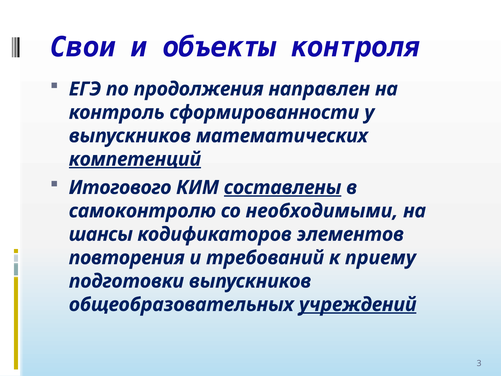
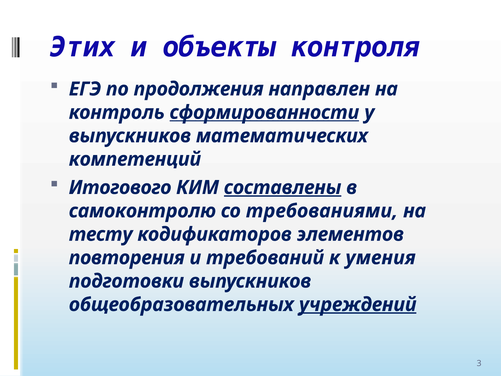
Свои: Свои -> Этих
сформированности underline: none -> present
компетенций underline: present -> none
необходимыми: необходимыми -> требованиями
шансы: шансы -> тесту
приему: приему -> умения
